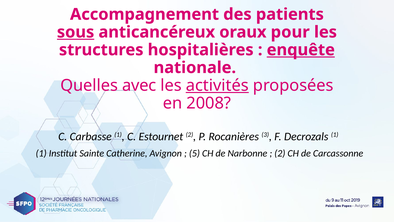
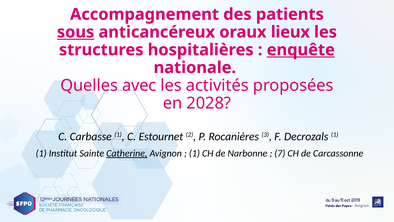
pour: pour -> lieux
activités underline: present -> none
2008: 2008 -> 2028
Catherine underline: none -> present
5 at (194, 153): 5 -> 1
2 at (280, 153): 2 -> 7
